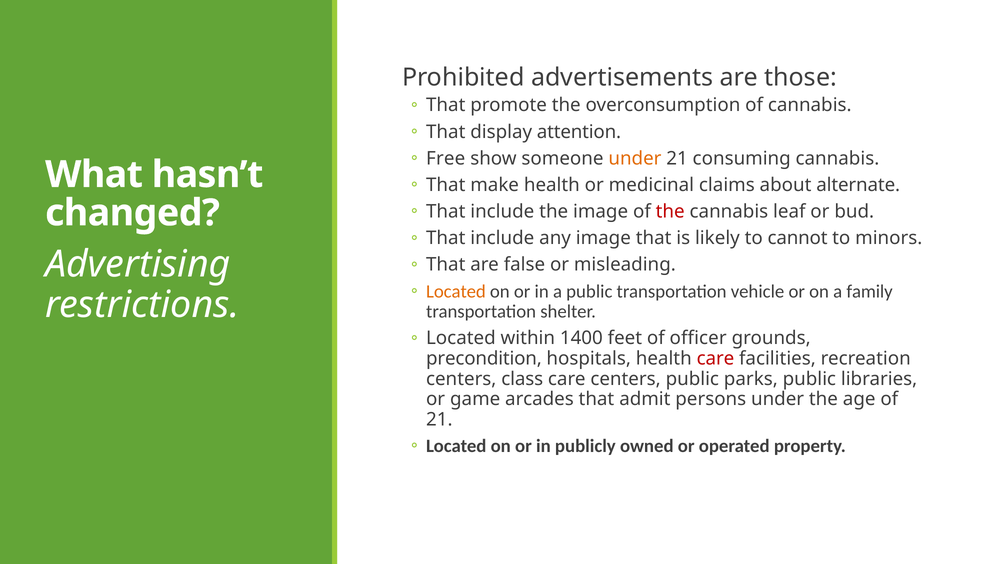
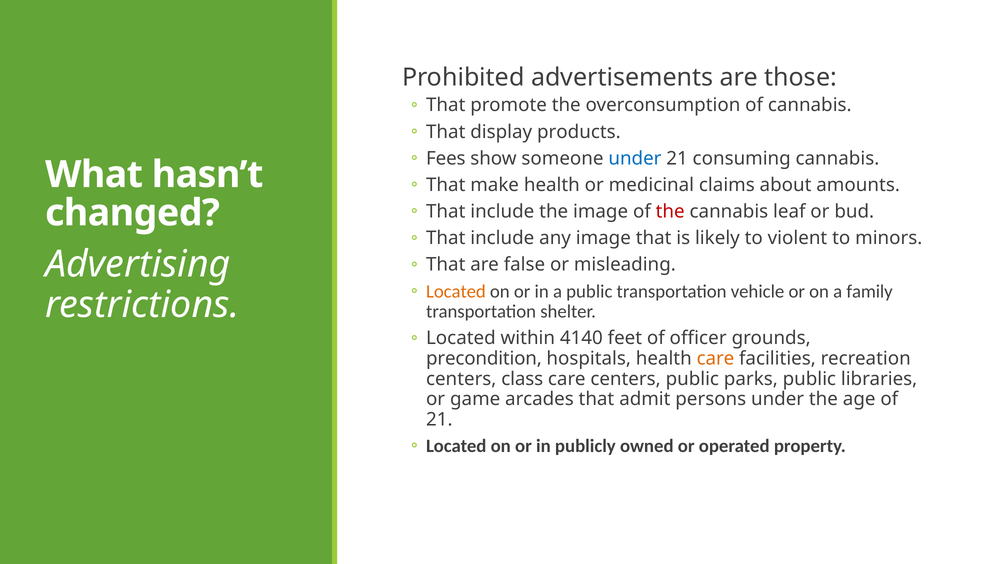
attention: attention -> products
Free: Free -> Fees
under at (635, 158) colour: orange -> blue
alternate: alternate -> amounts
cannot: cannot -> violent
1400: 1400 -> 4140
care at (715, 358) colour: red -> orange
